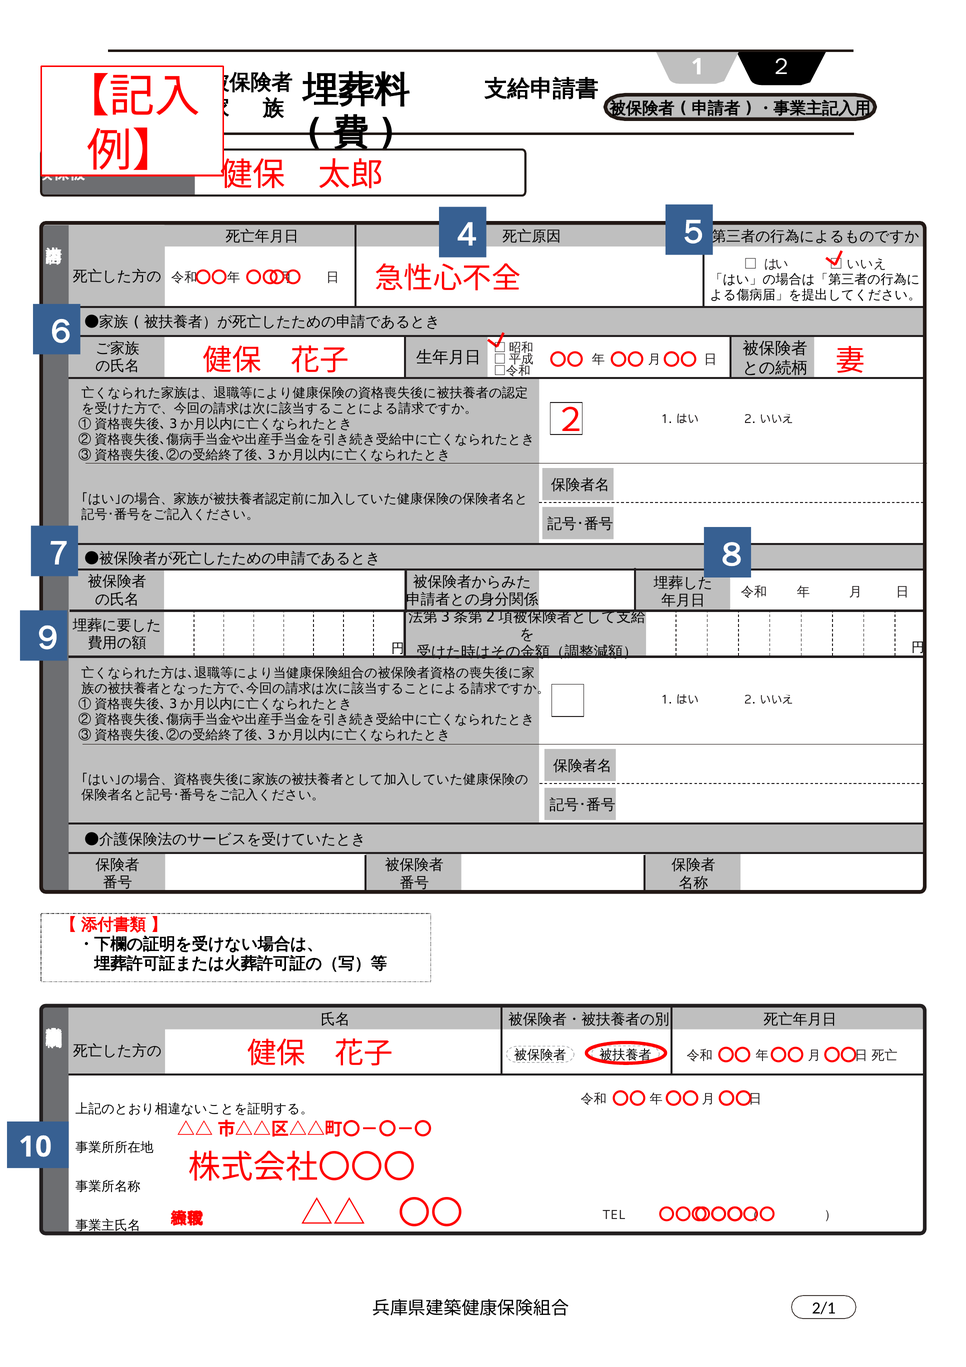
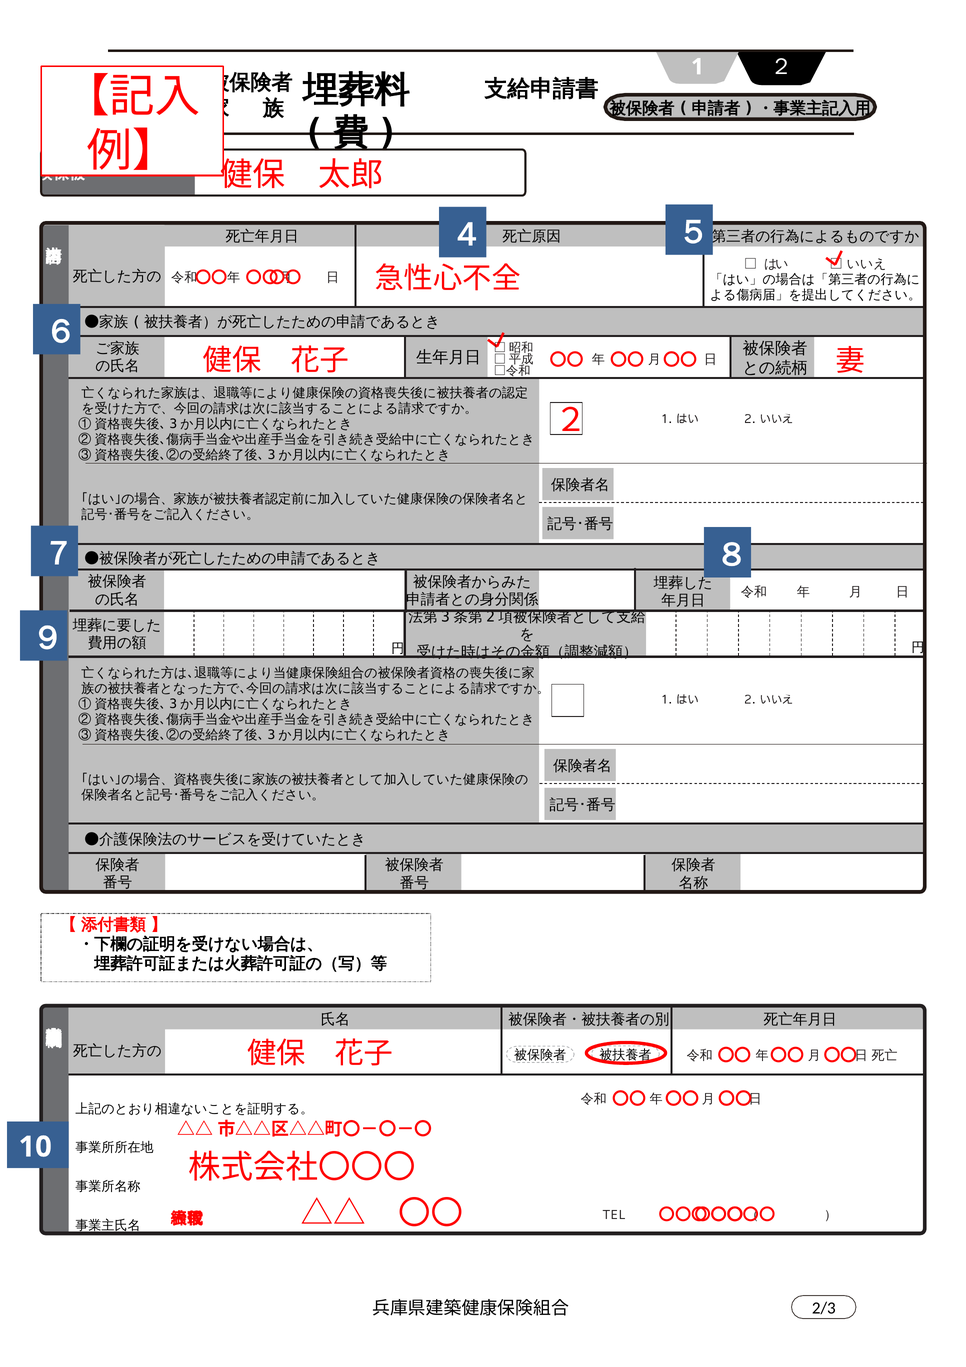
2/1: 2/1 -> 2/3
